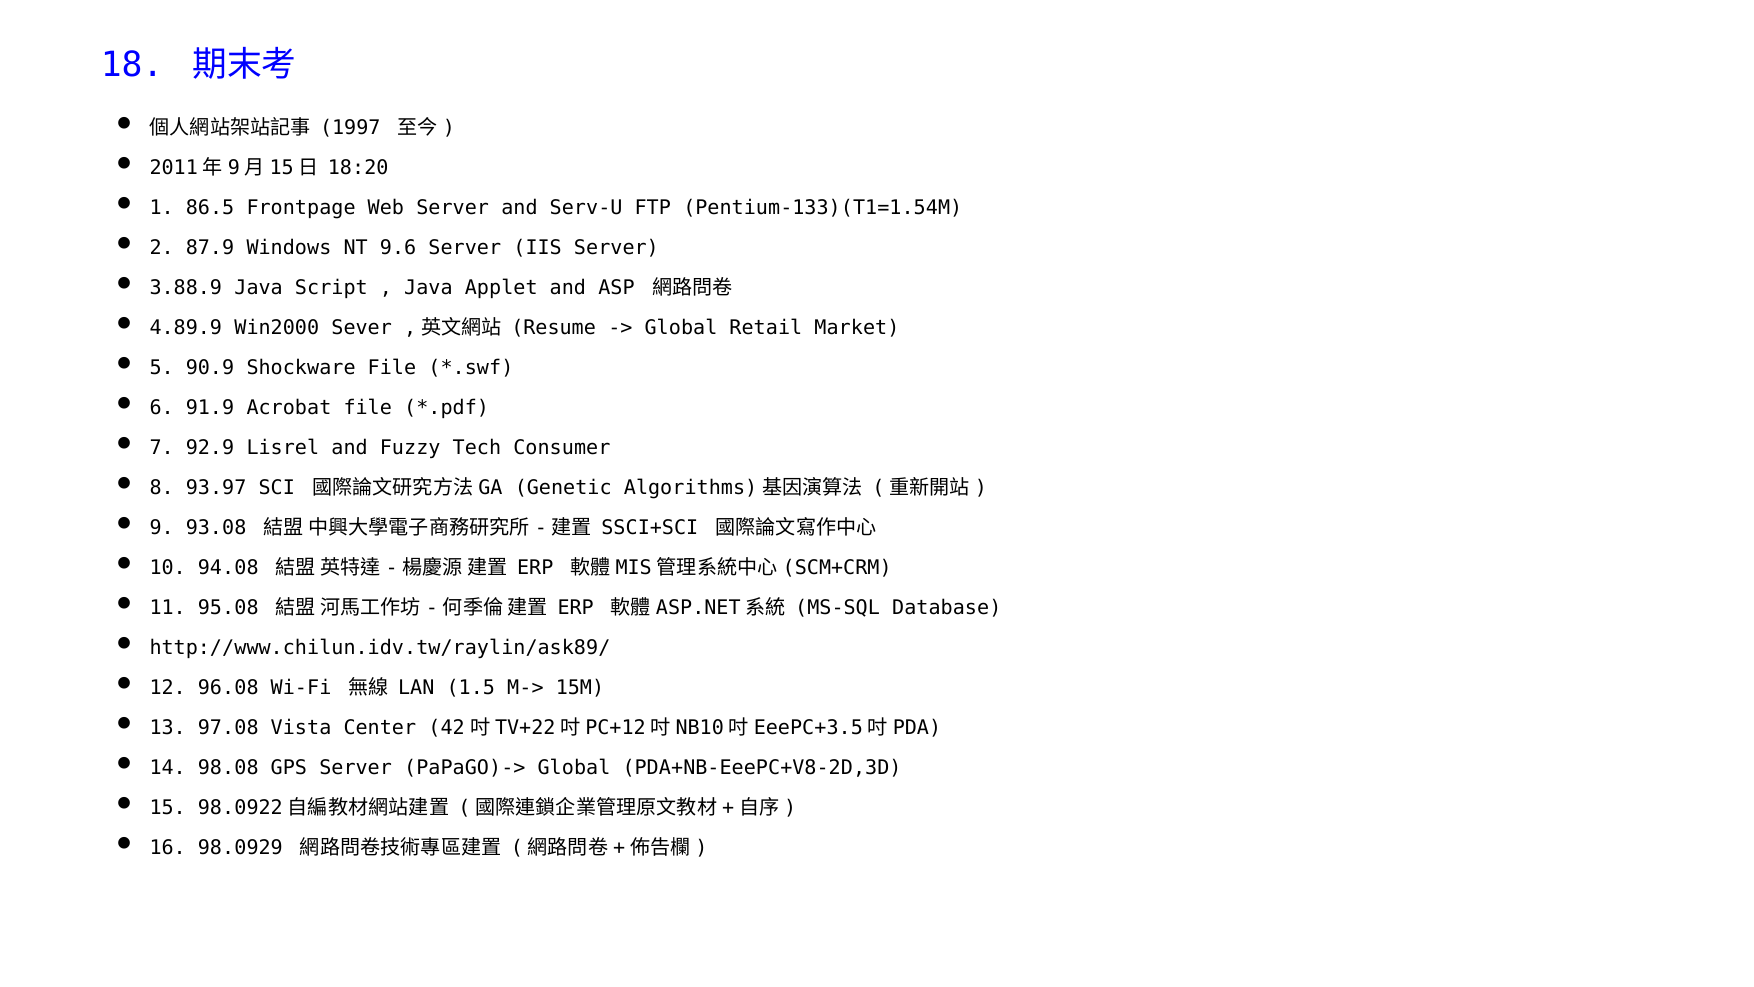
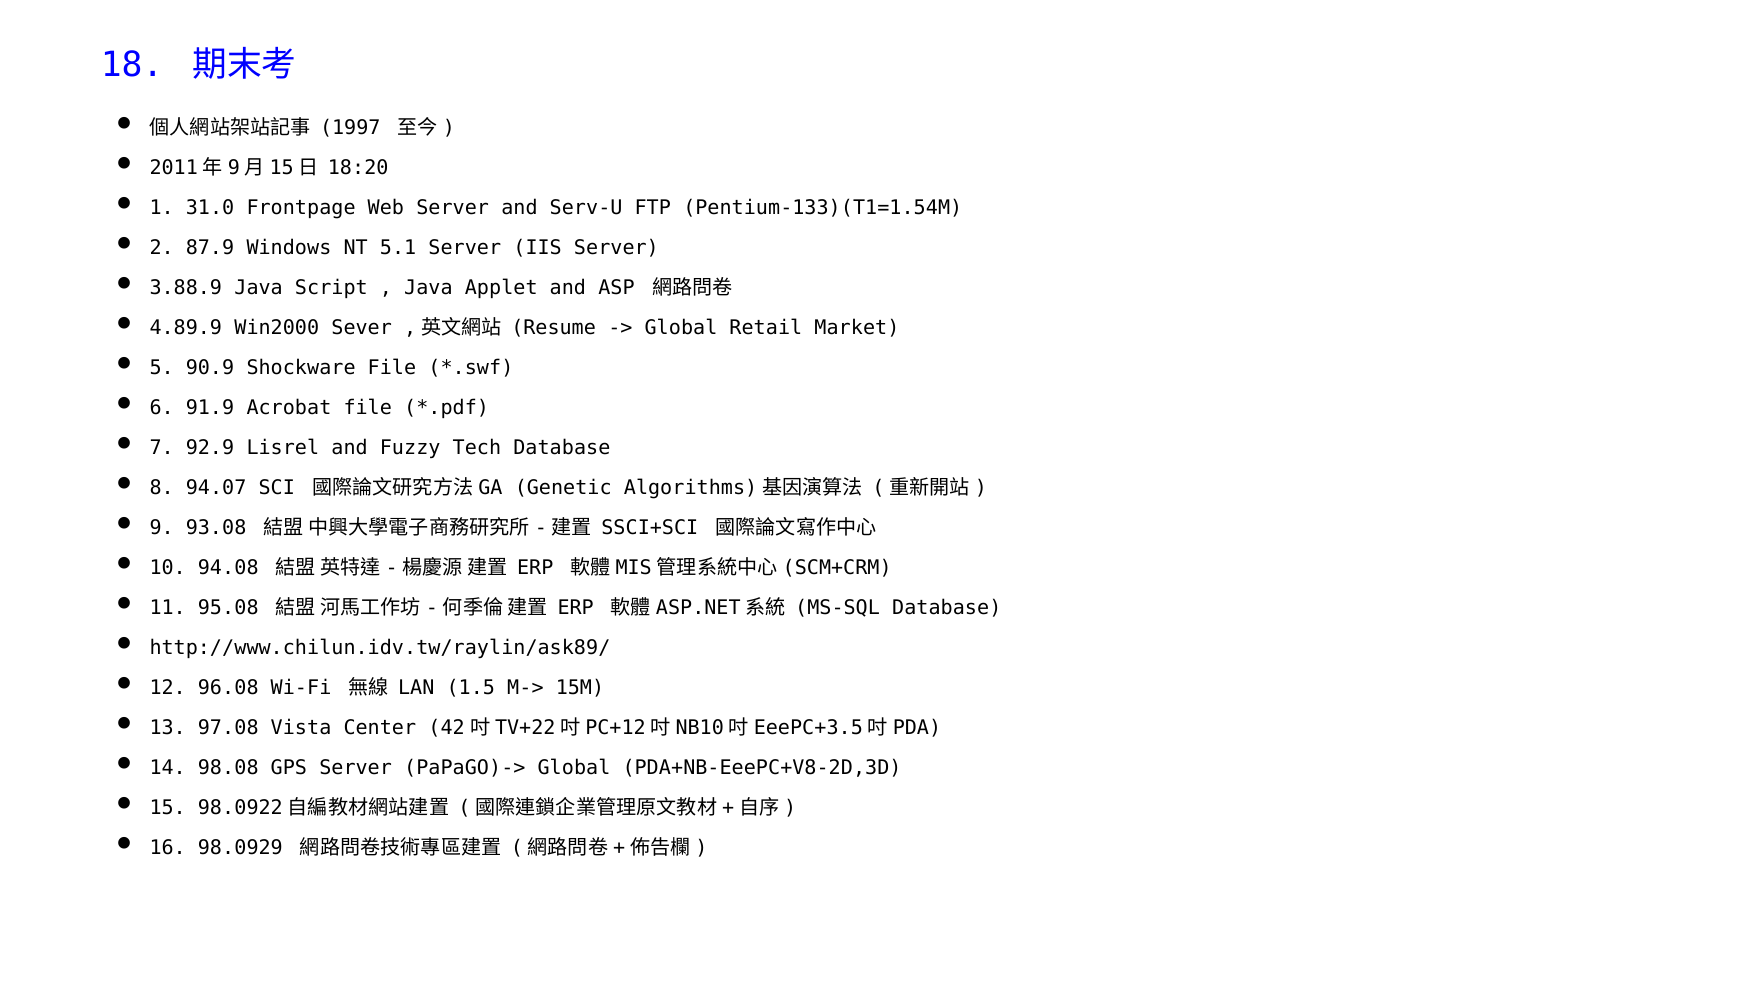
86.5: 86.5 -> 31.0
9.6: 9.6 -> 5.1
Tech Consumer: Consumer -> Database
93.97: 93.97 -> 94.07
